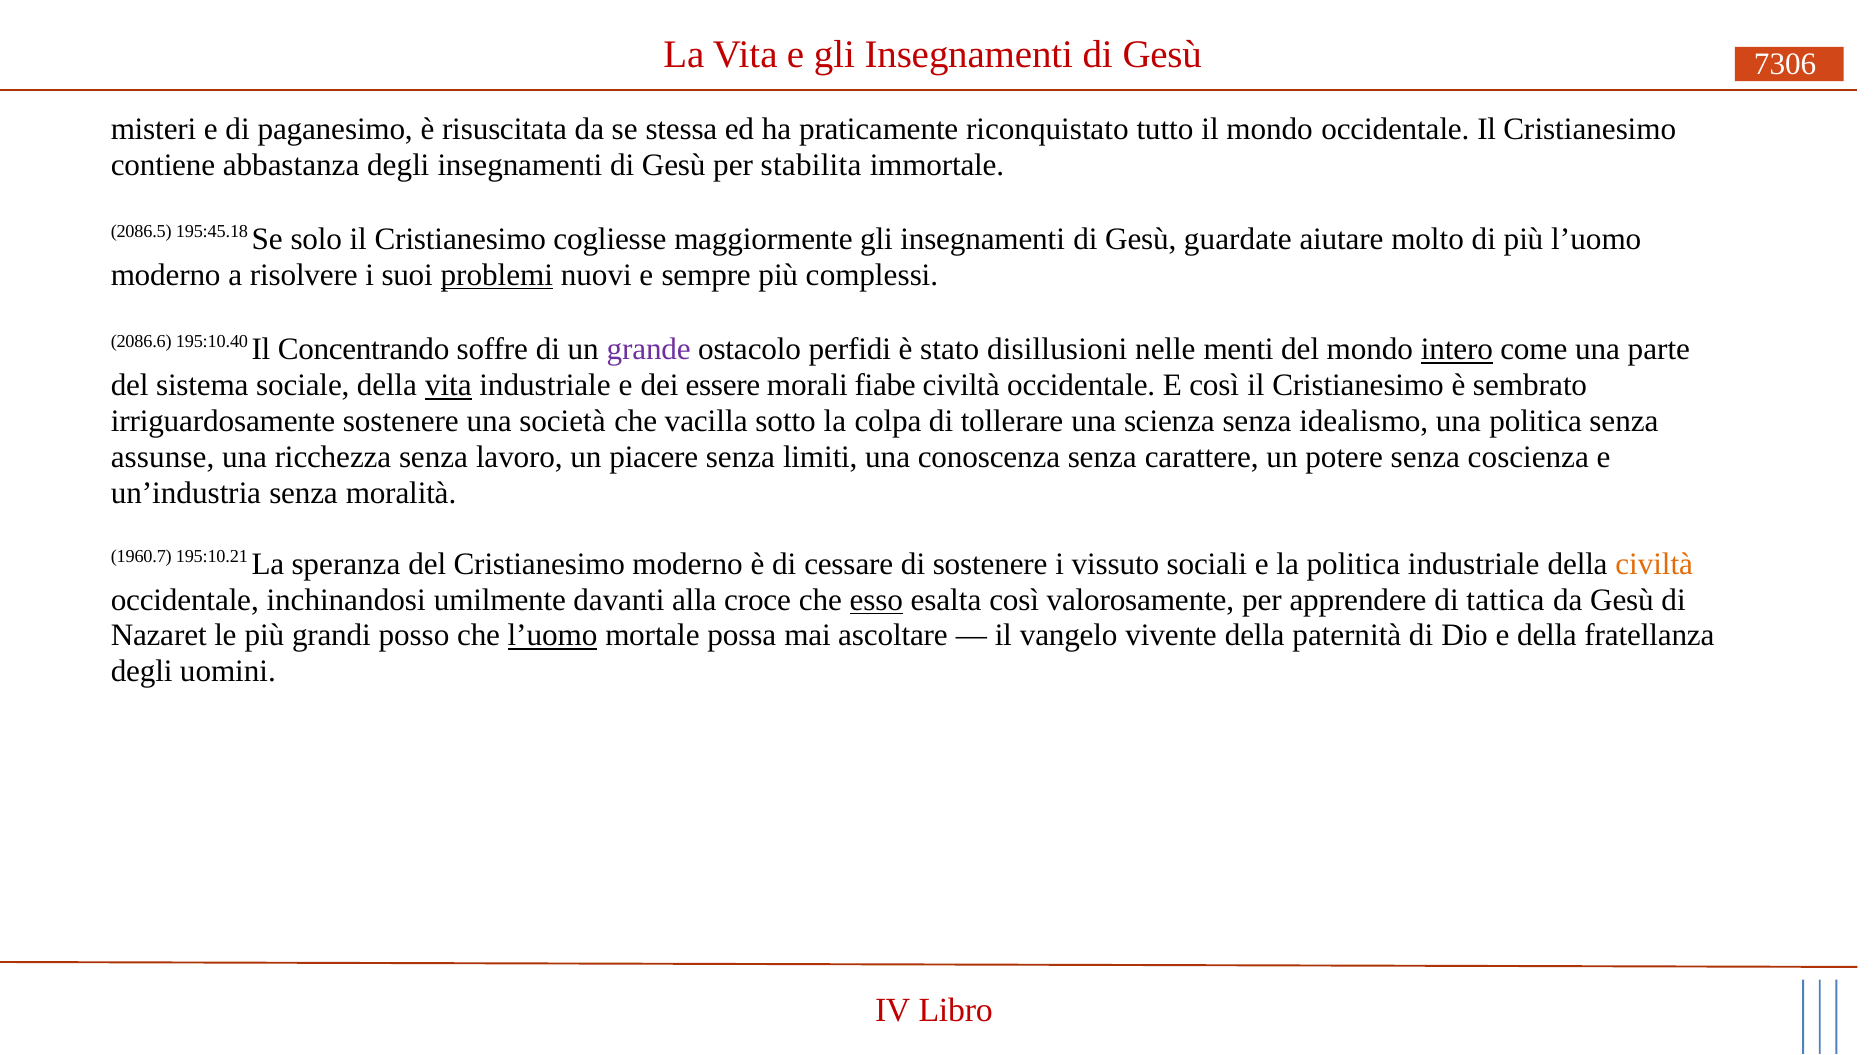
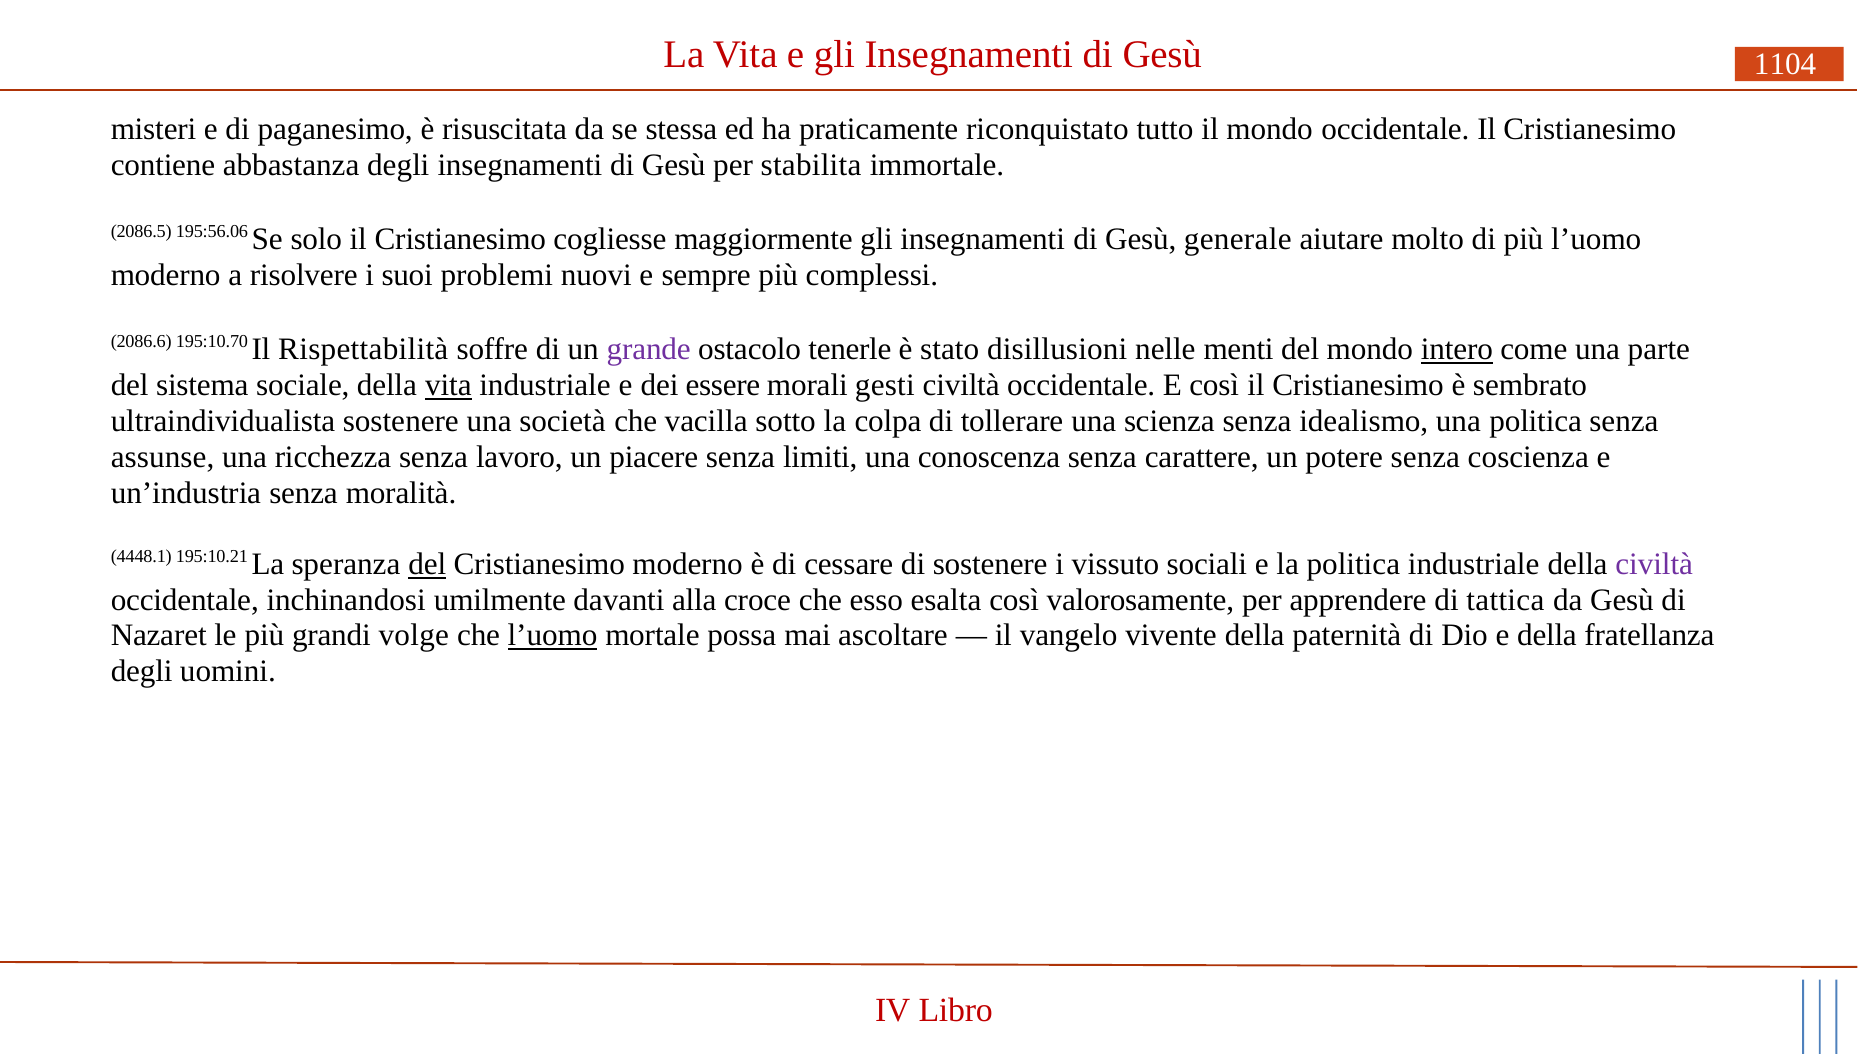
7306: 7306 -> 1104
195:45.18: 195:45.18 -> 195:56.06
guardate: guardate -> generale
problemi underline: present -> none
195:10.40: 195:10.40 -> 195:10.70
Concentrando: Concentrando -> Rispettabilità
perfidi: perfidi -> tenerle
fiabe: fiabe -> gesti
irriguardosamente: irriguardosamente -> ultraindividualista
1960.7: 1960.7 -> 4448.1
del at (427, 564) underline: none -> present
civiltà at (1654, 564) colour: orange -> purple
esso underline: present -> none
posso: posso -> volge
